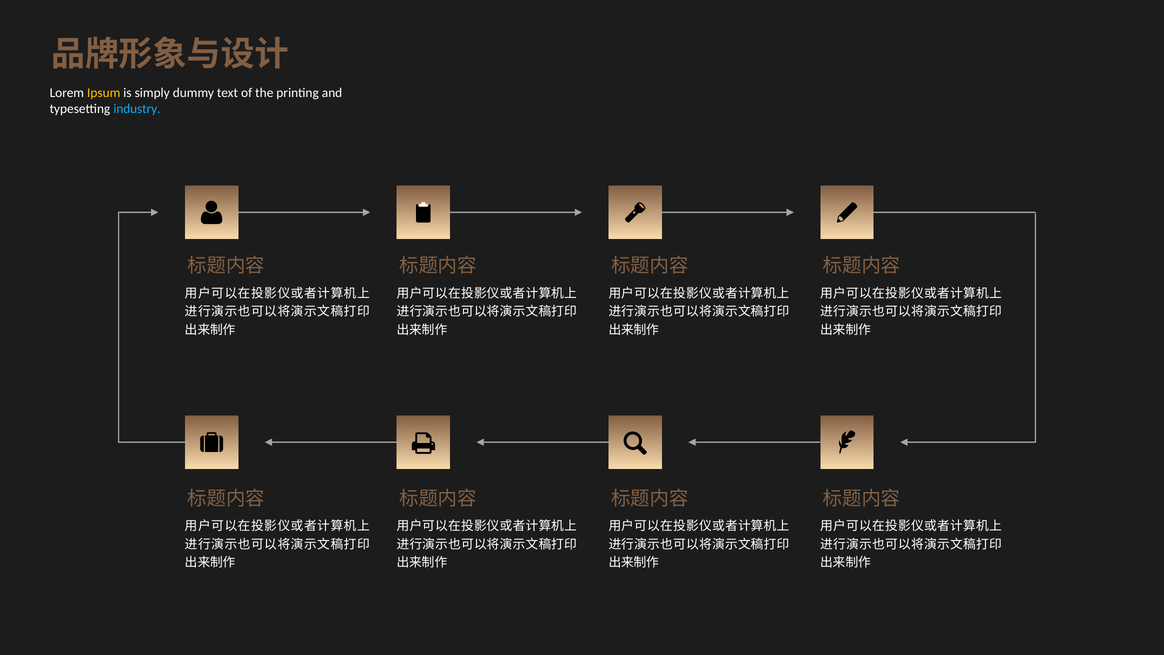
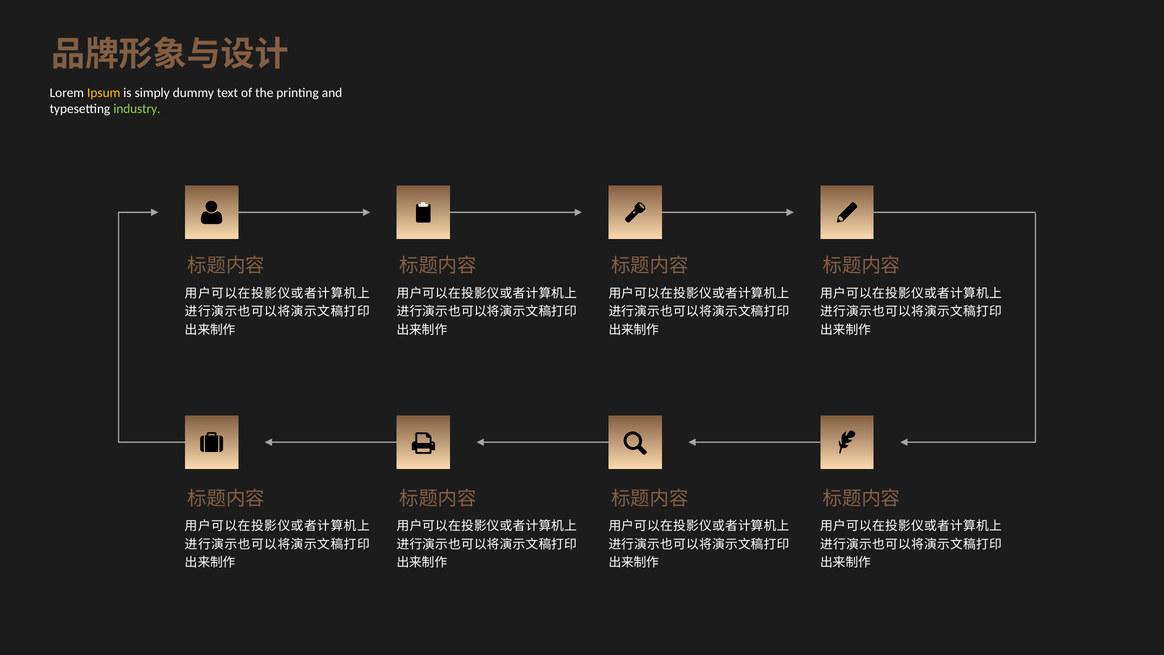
industry colour: light blue -> light green
